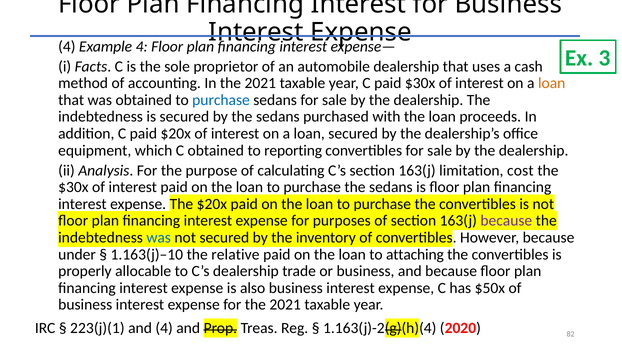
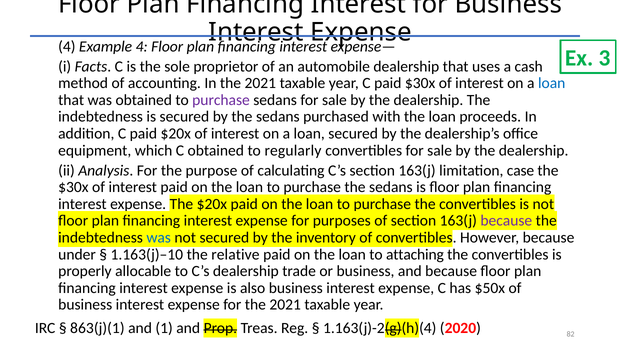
loan at (552, 83) colour: orange -> blue
purchase at (221, 100) colour: blue -> purple
reporting: reporting -> regularly
cost: cost -> case
223(j)(1: 223(j)(1 -> 863(j)(1
and 4: 4 -> 1
